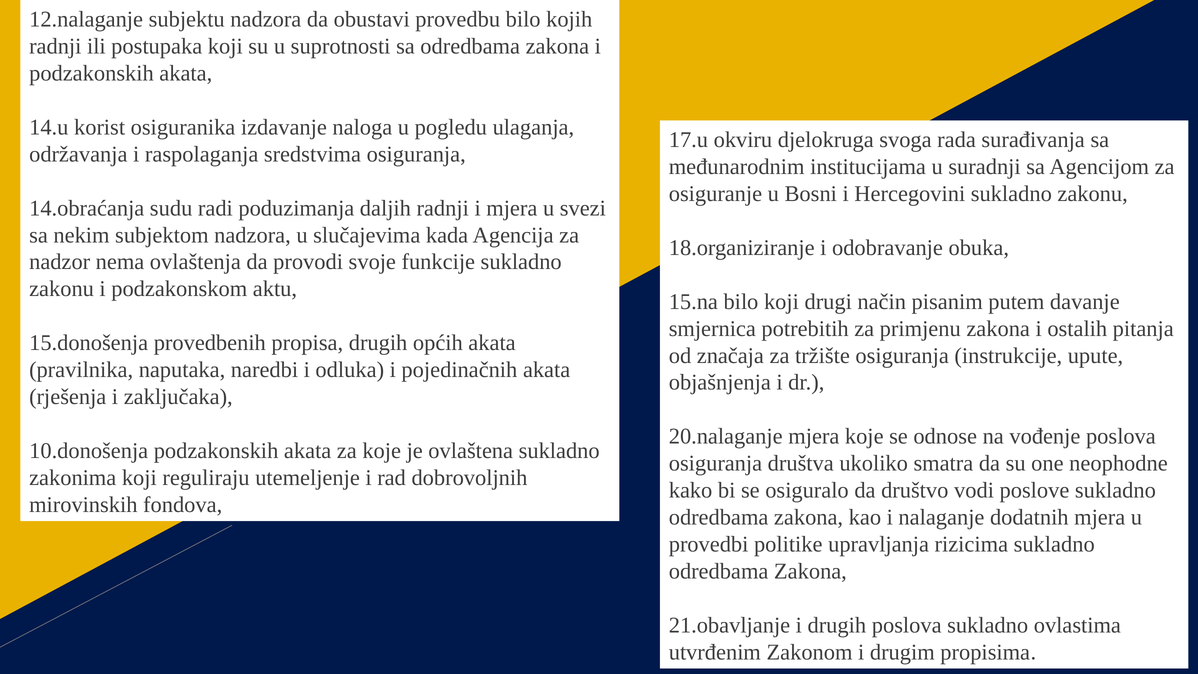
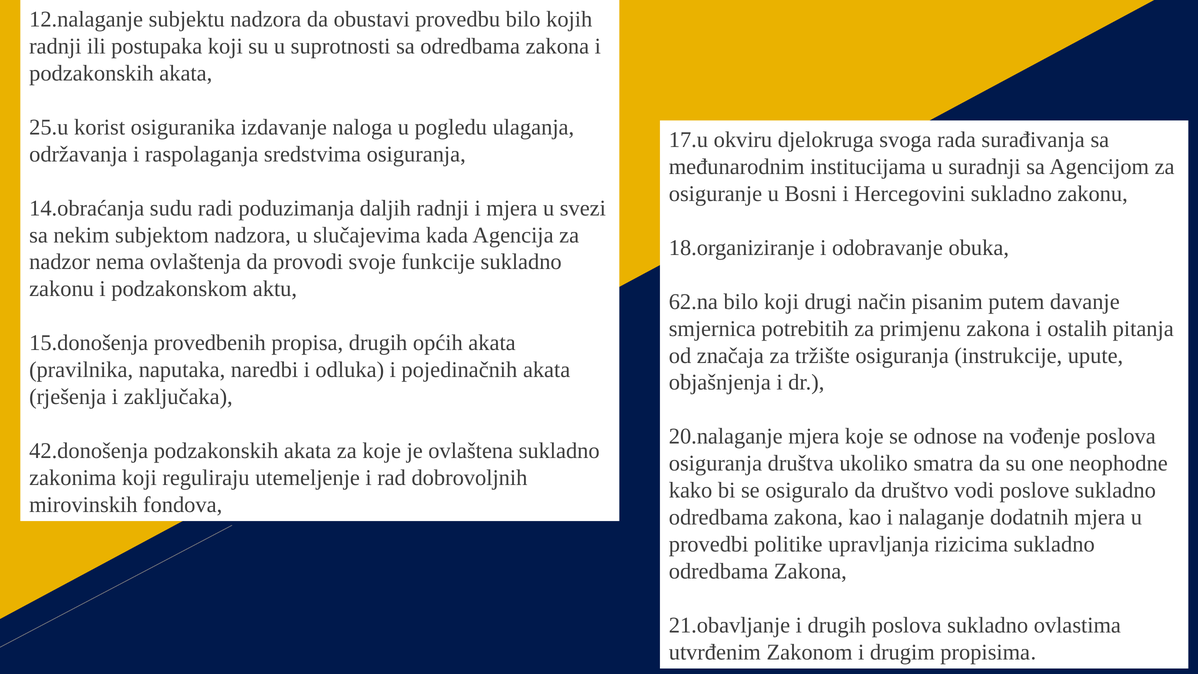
14.u: 14.u -> 25.u
15.na: 15.na -> 62.na
10.donošenja: 10.donošenja -> 42.donošenja
